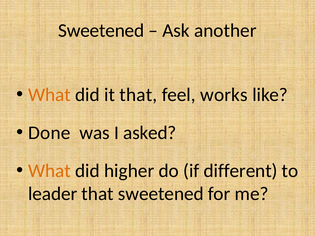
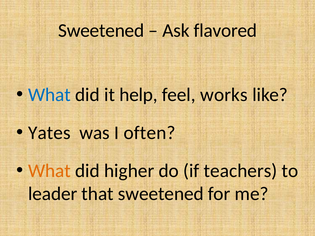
another: another -> flavored
What at (49, 95) colour: orange -> blue
it that: that -> help
Done: Done -> Yates
asked: asked -> often
different: different -> teachers
